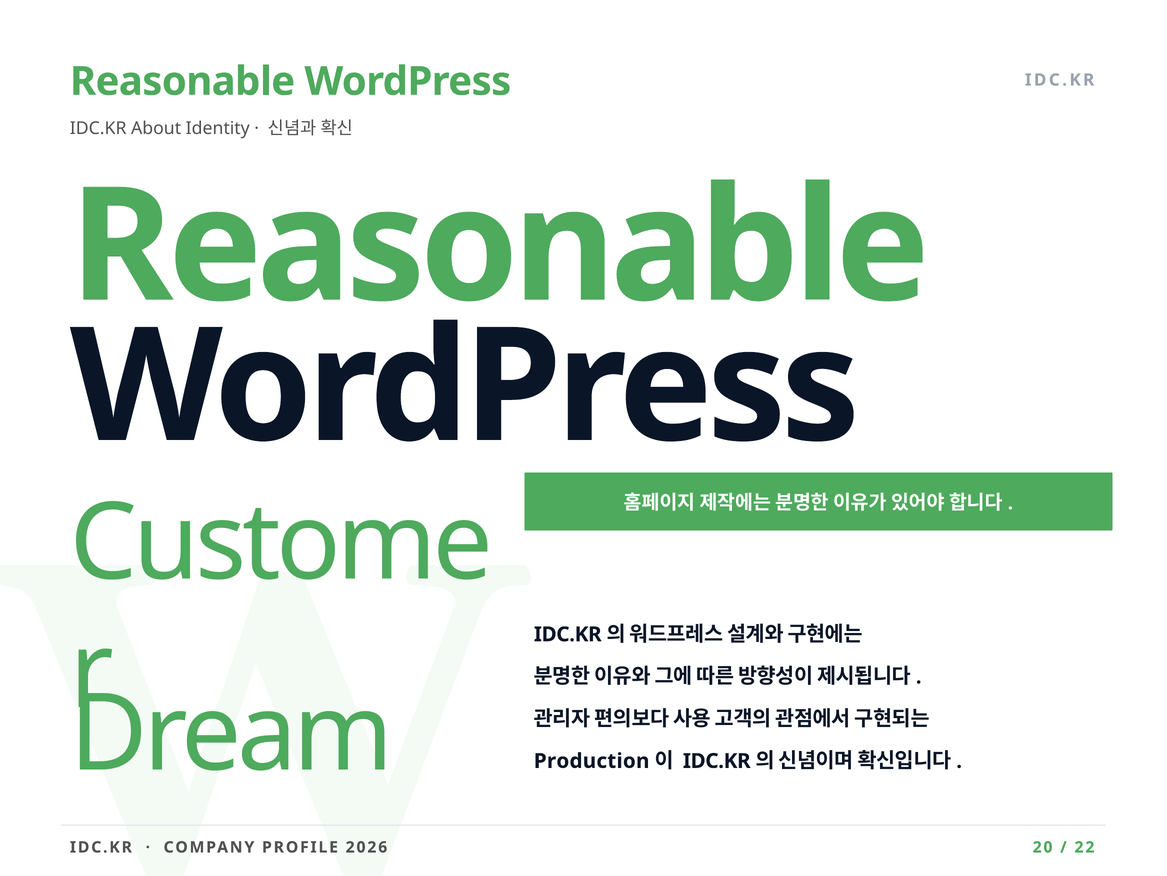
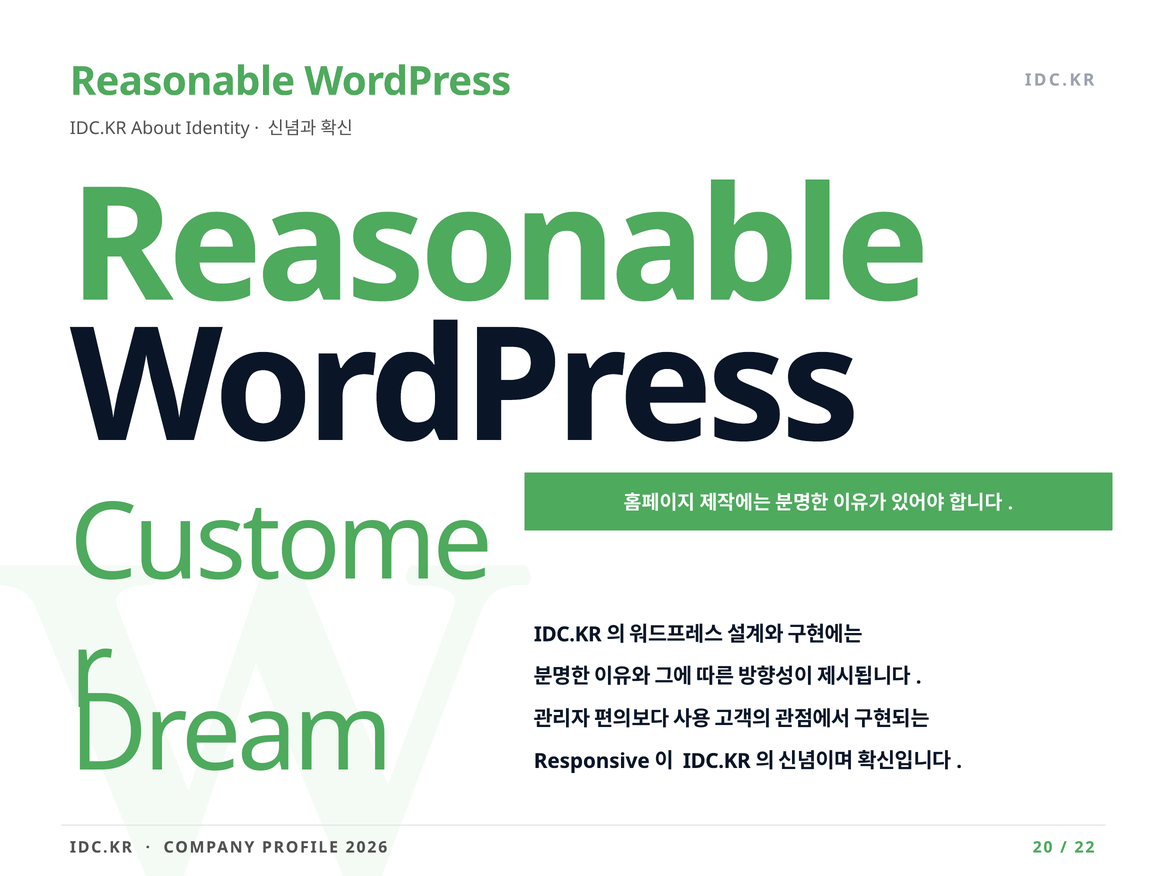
Production: Production -> Responsive
